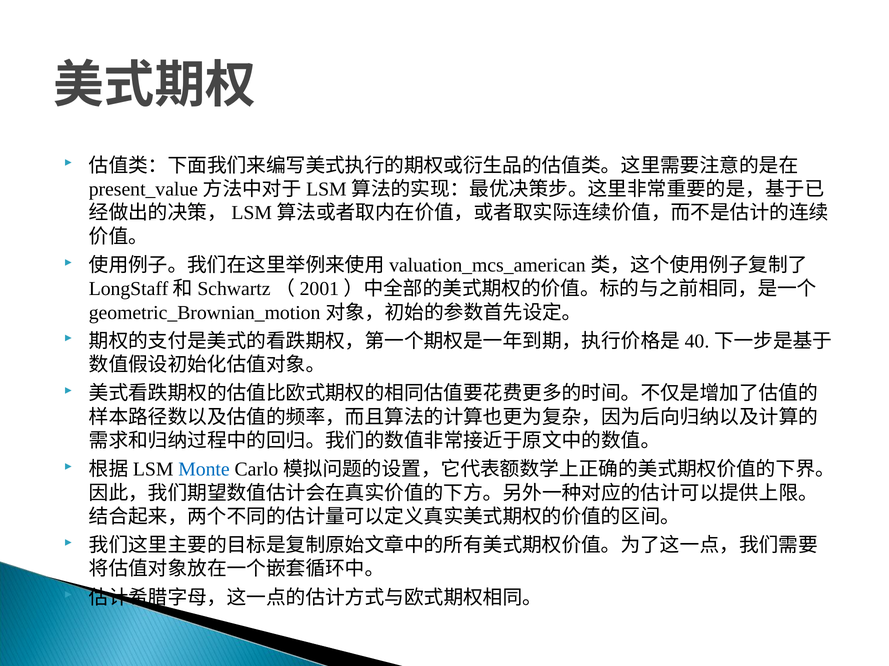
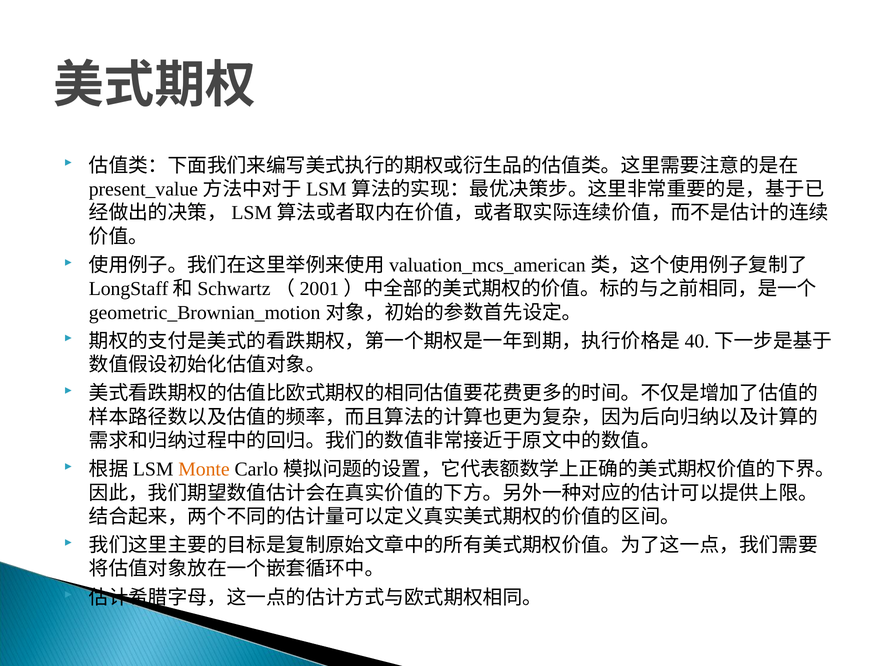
Monte colour: blue -> orange
